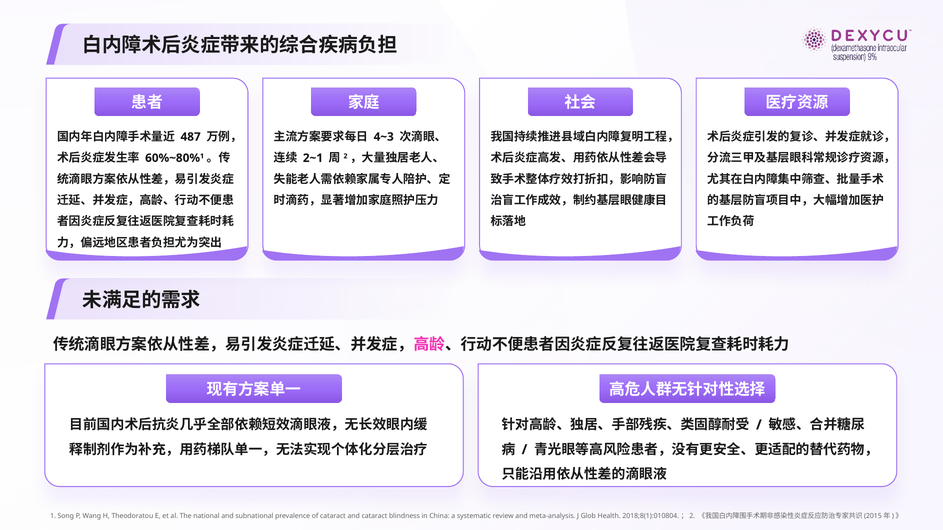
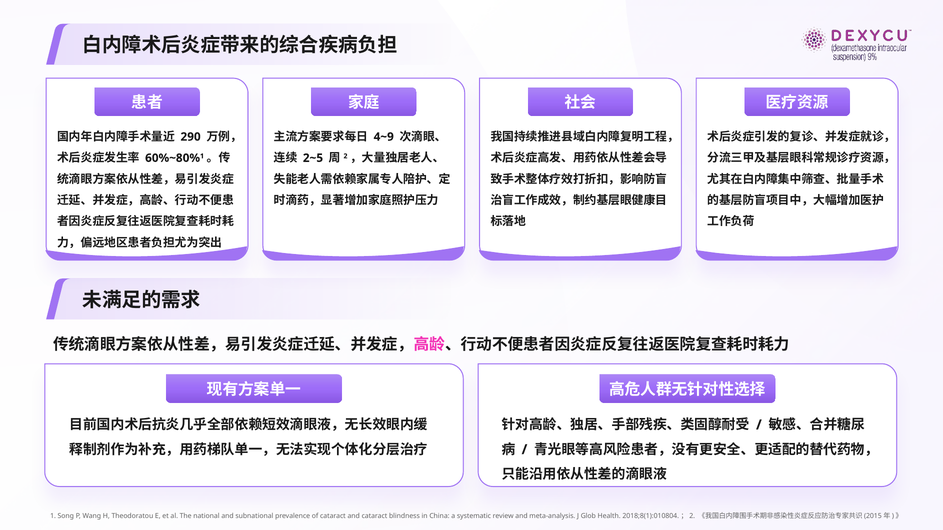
487: 487 -> 290
4~3: 4~3 -> 4~9
2~1: 2~1 -> 2~5
